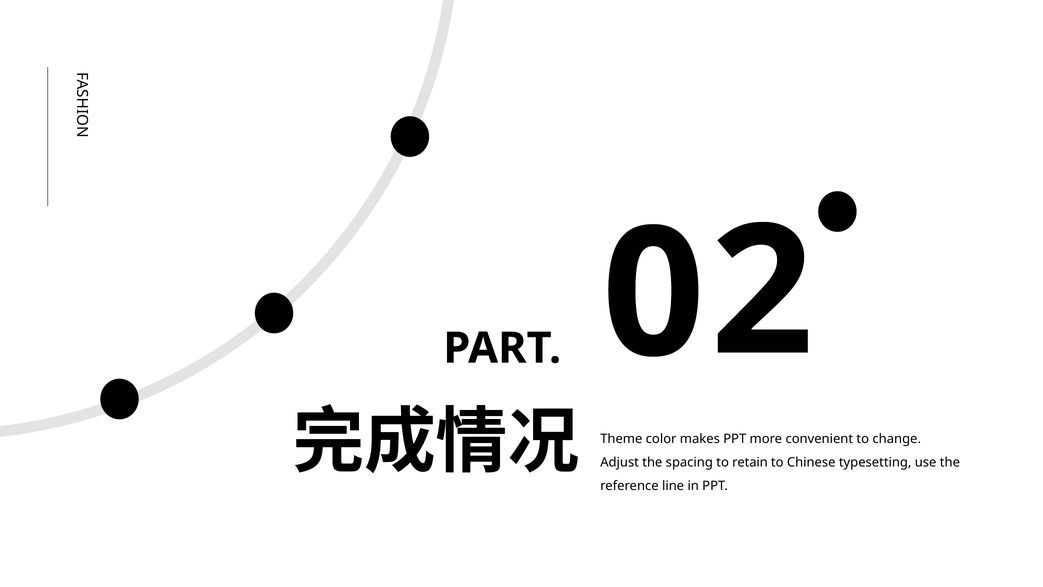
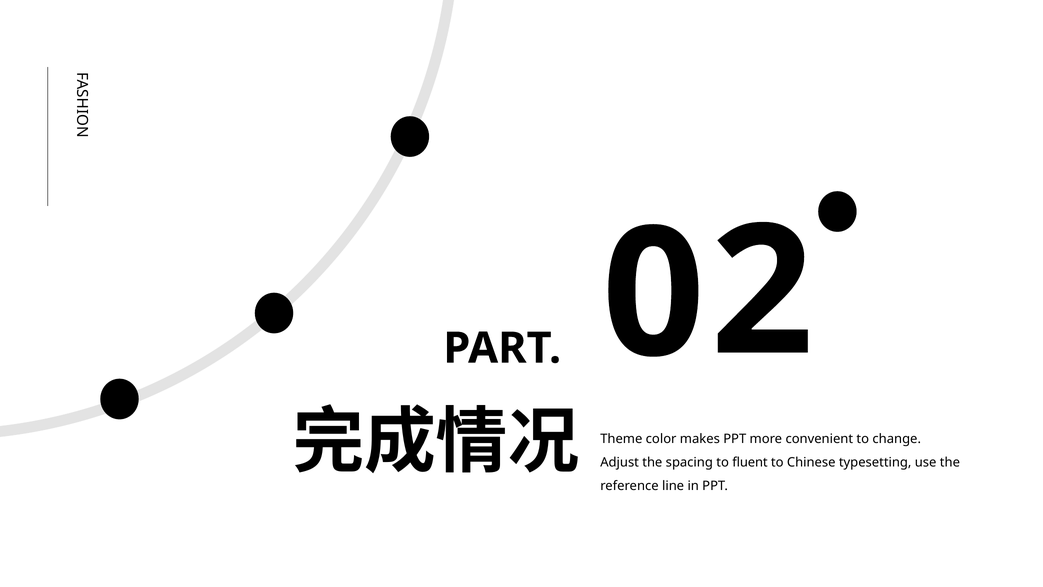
retain: retain -> fluent
